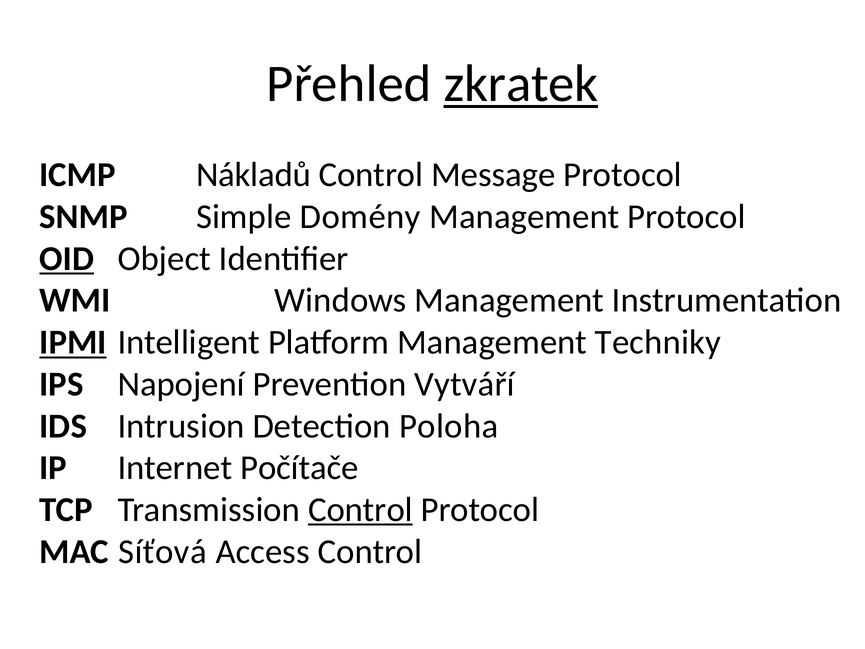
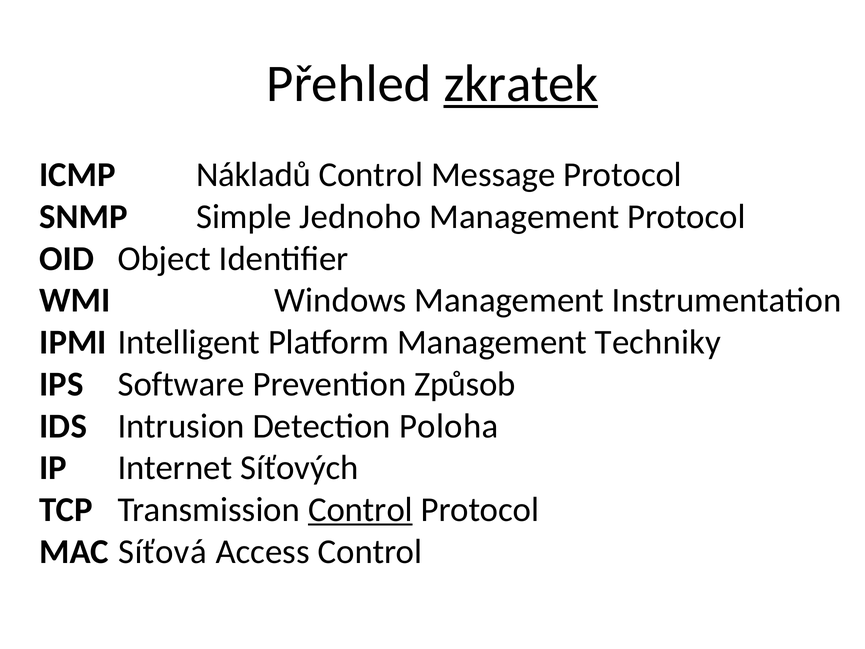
Domény: Domény -> Jednoho
OID underline: present -> none
IPMI underline: present -> none
Napojení: Napojení -> Software
Vytváří: Vytváří -> Způsob
Počítače: Počítače -> Síťových
